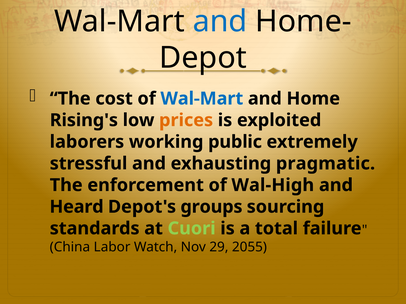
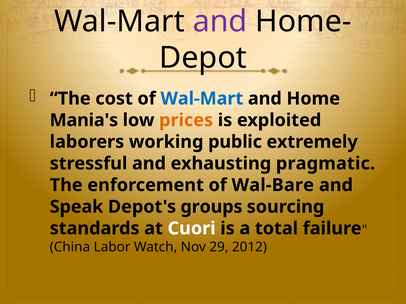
and at (220, 21) colour: blue -> purple
Rising's: Rising's -> Mania's
Wal-High: Wal-High -> Wal-Bare
Heard: Heard -> Speak
Cuori colour: light green -> white
2055: 2055 -> 2012
